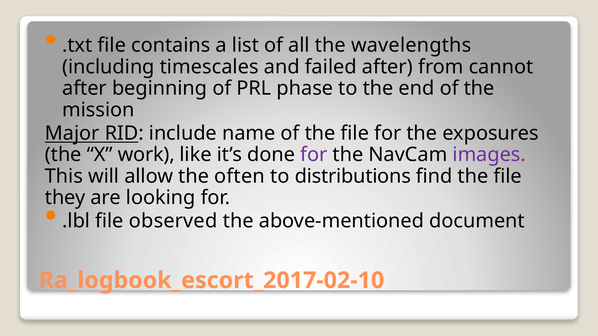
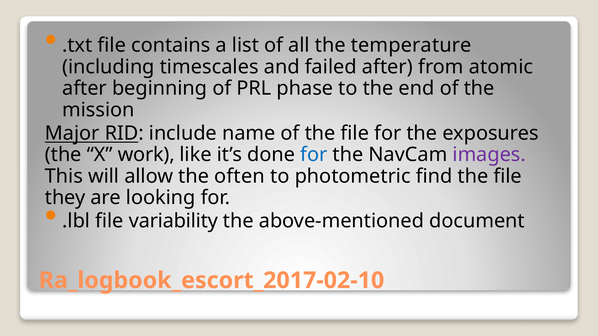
wavelengths: wavelengths -> temperature
cannot: cannot -> atomic
for at (314, 155) colour: purple -> blue
distributions: distributions -> photometric
observed: observed -> variability
